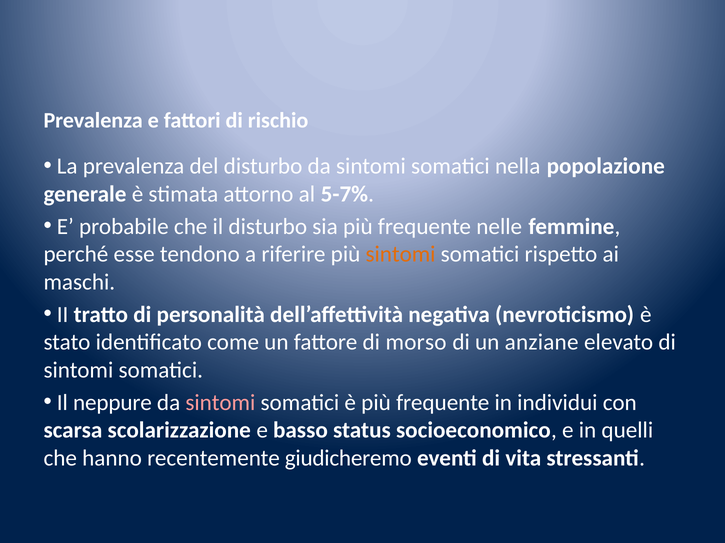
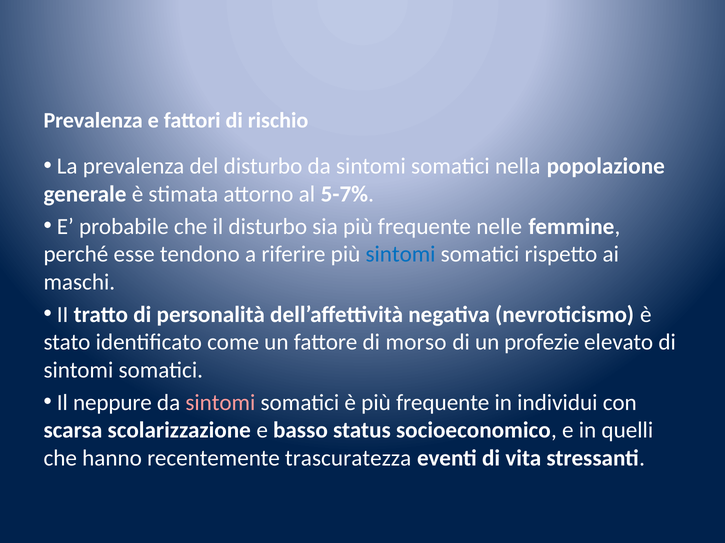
sintomi at (401, 255) colour: orange -> blue
anziane: anziane -> profezie
giudicheremo: giudicheremo -> trascuratezza
